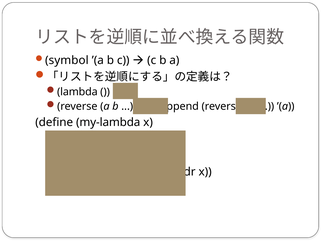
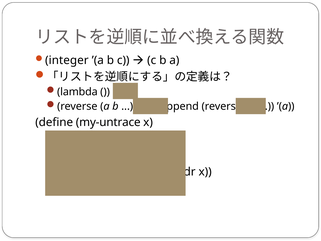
symbol: symbol -> integer
my-lambda: my-lambda -> my-untrace
